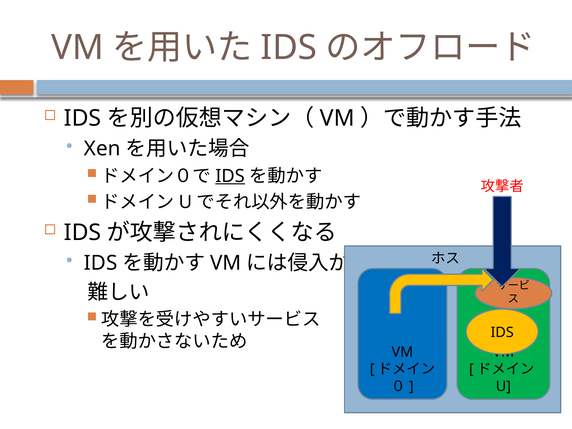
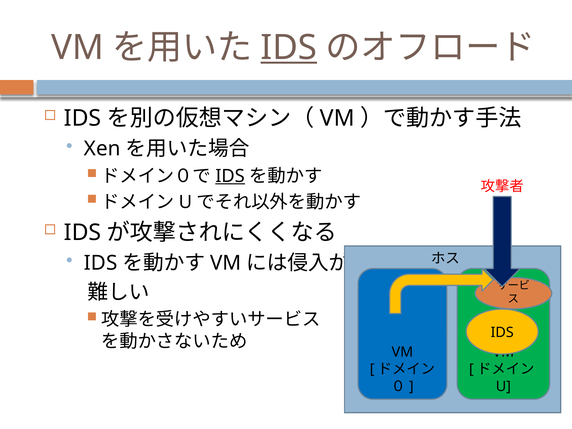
IDS at (289, 48) underline: none -> present
